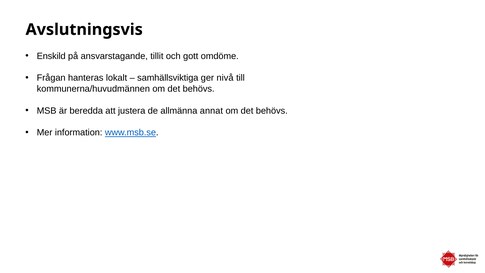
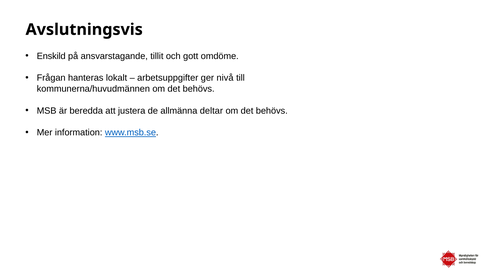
samhällsviktiga: samhällsviktiga -> arbetsuppgifter
annat: annat -> deltar
